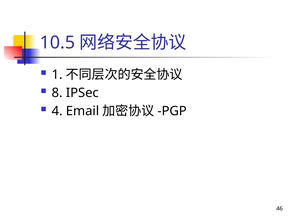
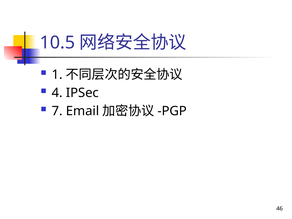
8: 8 -> 4
4: 4 -> 7
